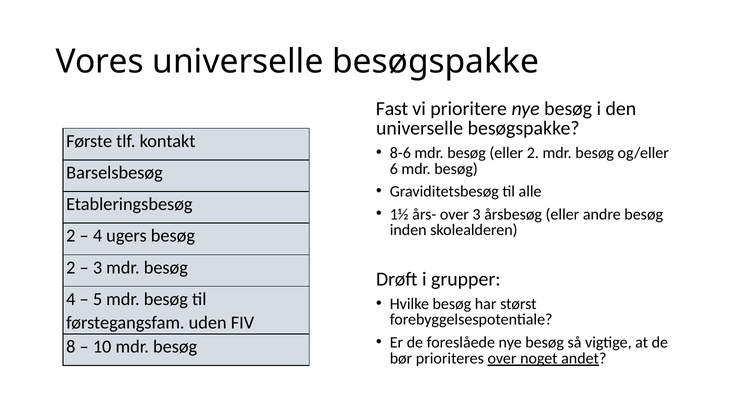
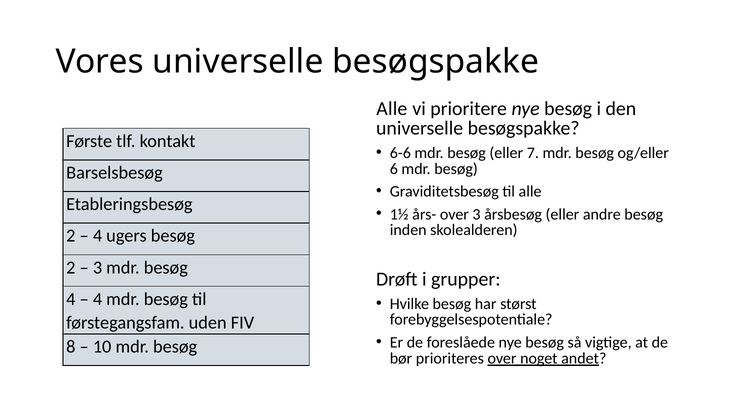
Fast at (392, 108): Fast -> Alle
8-6: 8-6 -> 6-6
eller 2: 2 -> 7
5 at (98, 299): 5 -> 4
